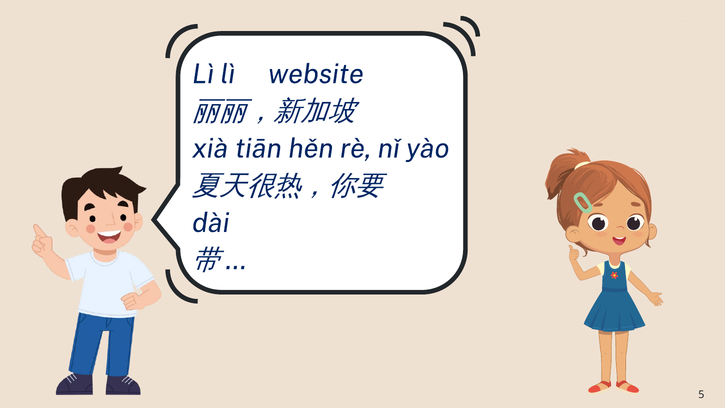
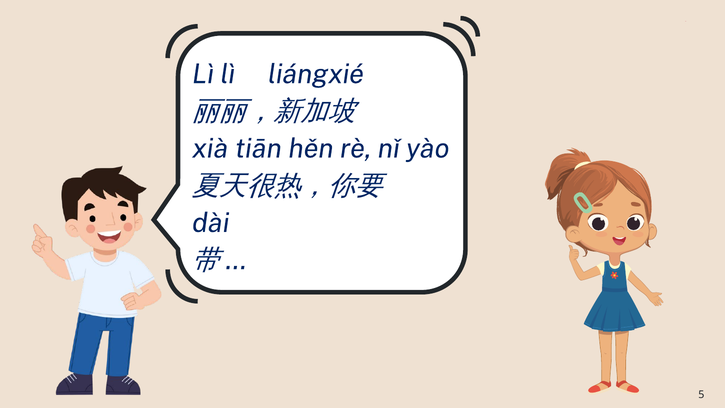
website: website -> liángxié
